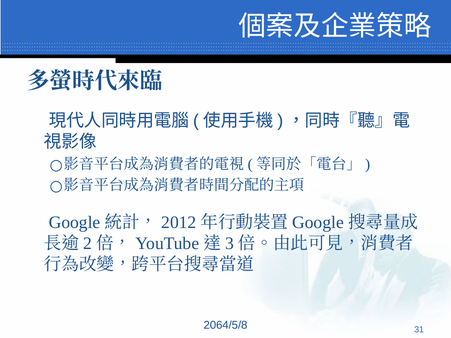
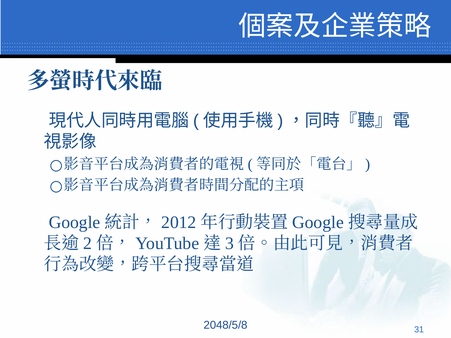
2064/5/8: 2064/5/8 -> 2048/5/8
